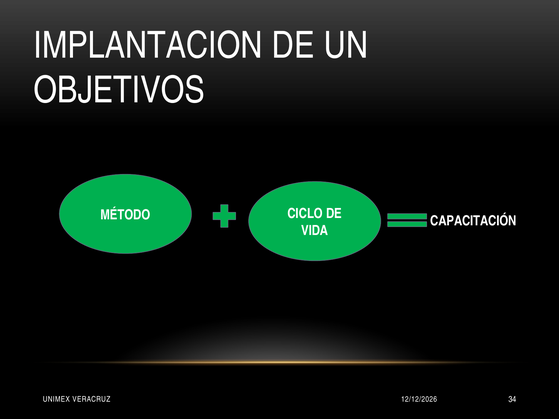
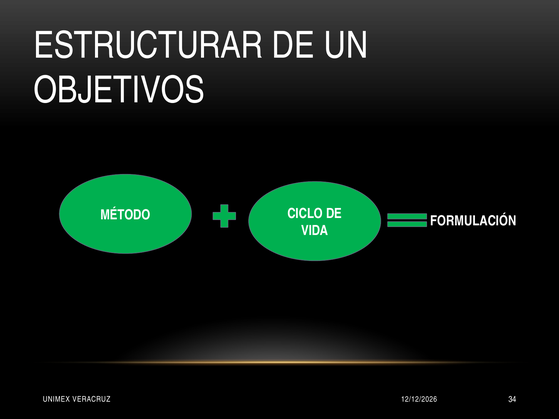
IMPLANTACION: IMPLANTACION -> ESTRUCTURAR
CAPACITACIÓN: CAPACITACIÓN -> FORMULACIÓN
